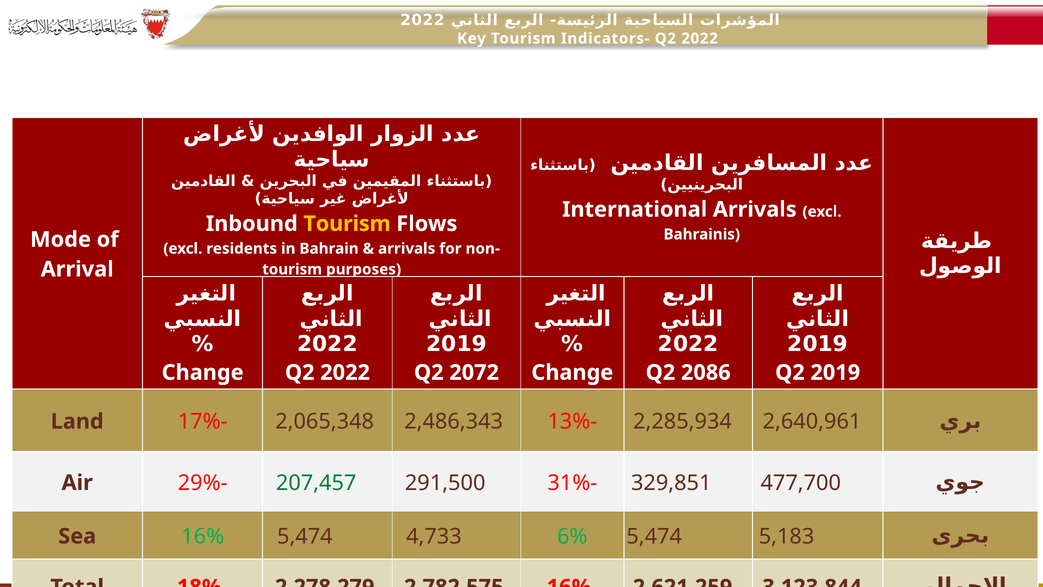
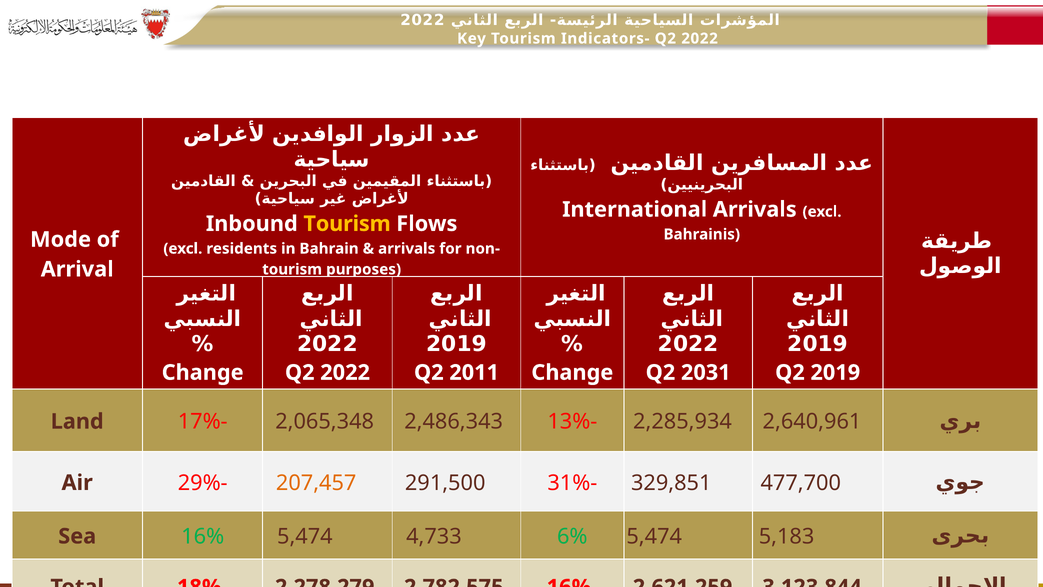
2072: 2072 -> 2011
2086: 2086 -> 2031
207,457 colour: green -> orange
